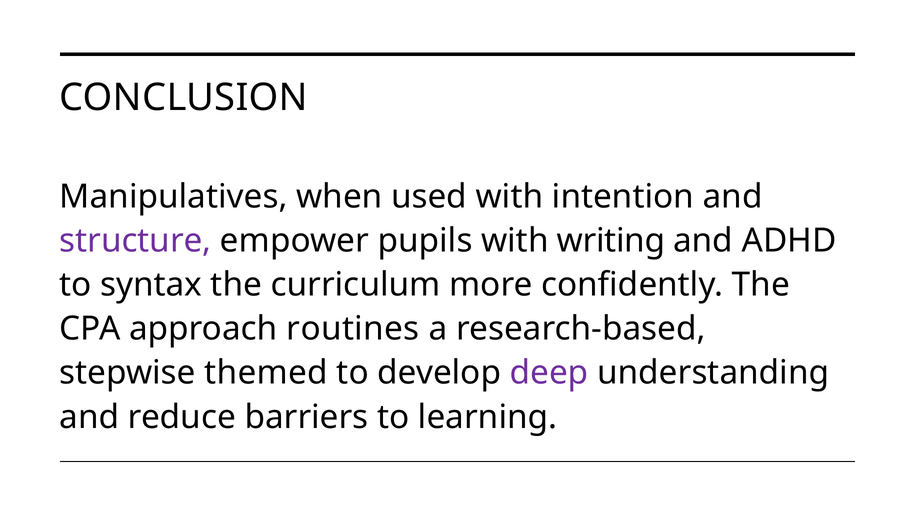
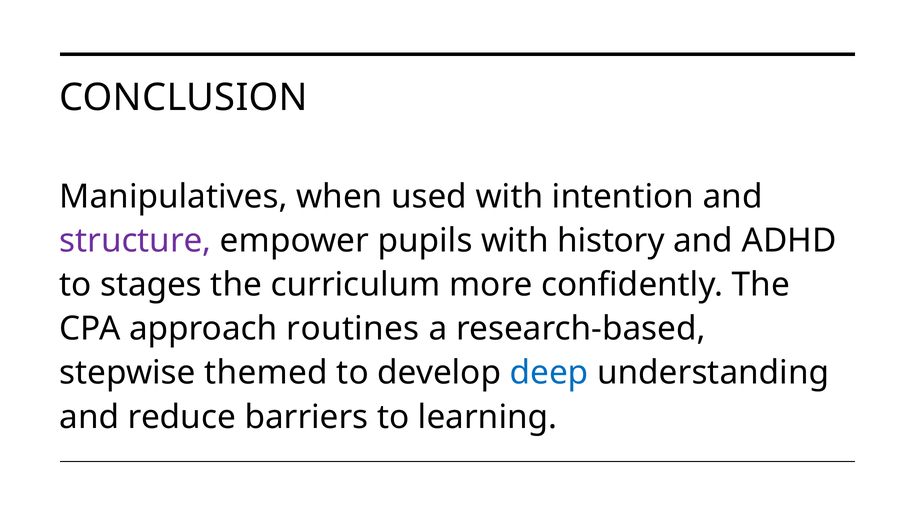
writing: writing -> history
syntax: syntax -> stages
deep colour: purple -> blue
